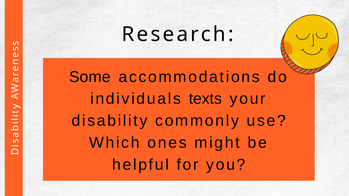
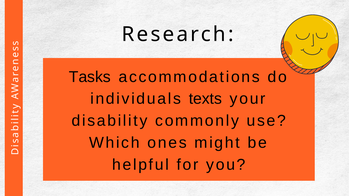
Some: Some -> Tasks
